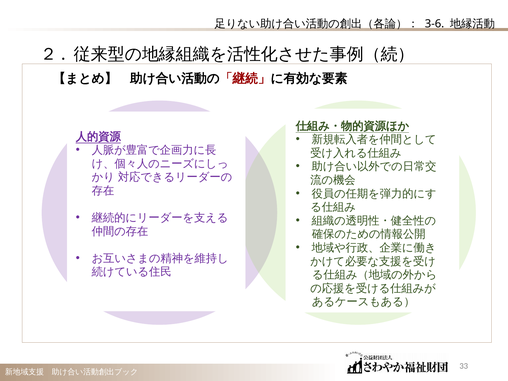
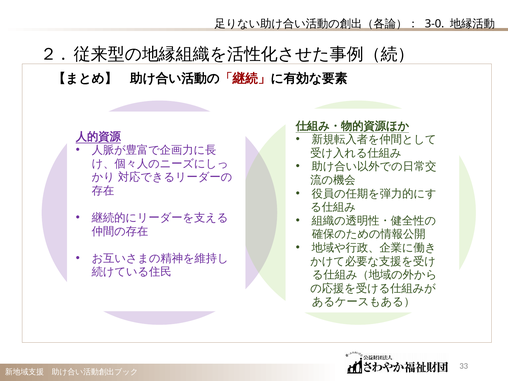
3-6: 3-6 -> 3-0
